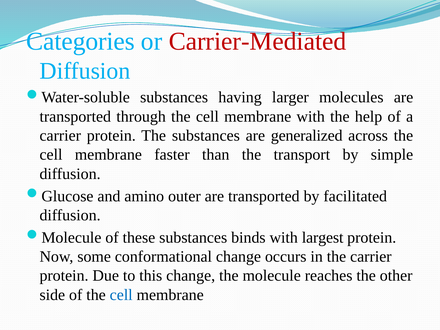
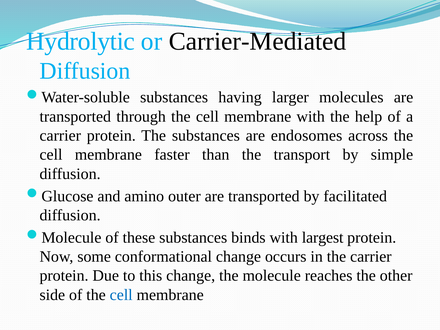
Categories: Categories -> Hydrolytic
Carrier-Mediated colour: red -> black
generalized: generalized -> endosomes
